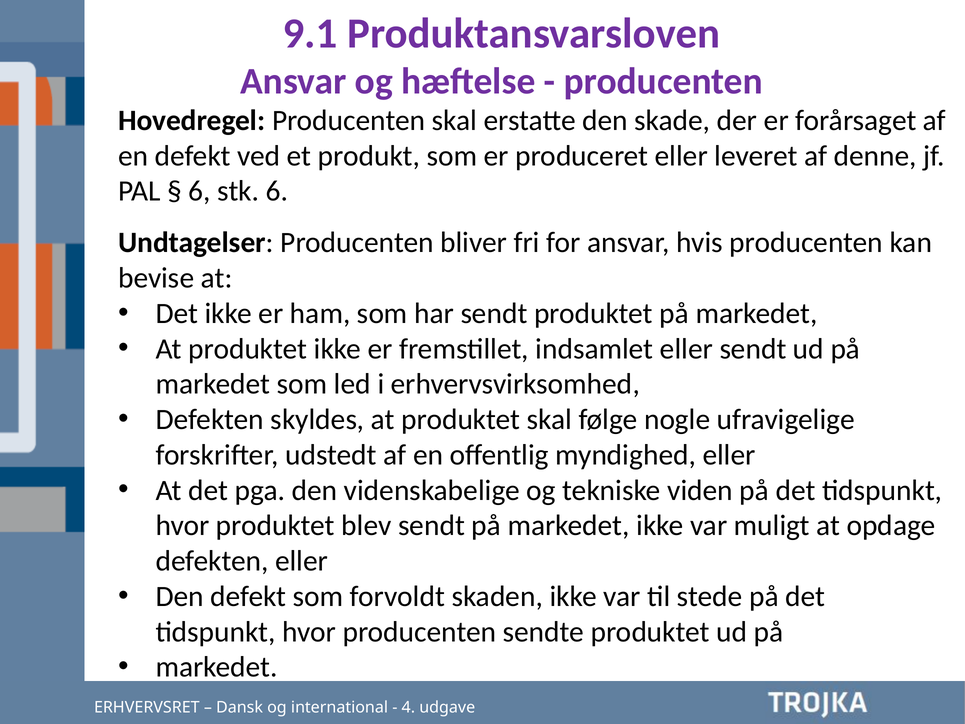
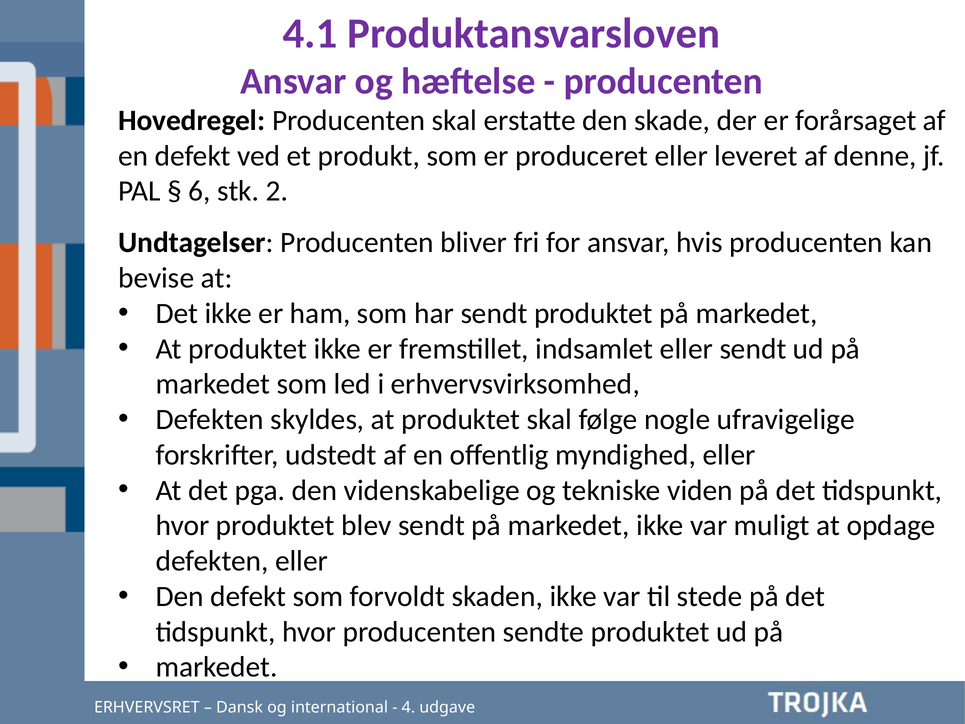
9.1: 9.1 -> 4.1
stk 6: 6 -> 2
